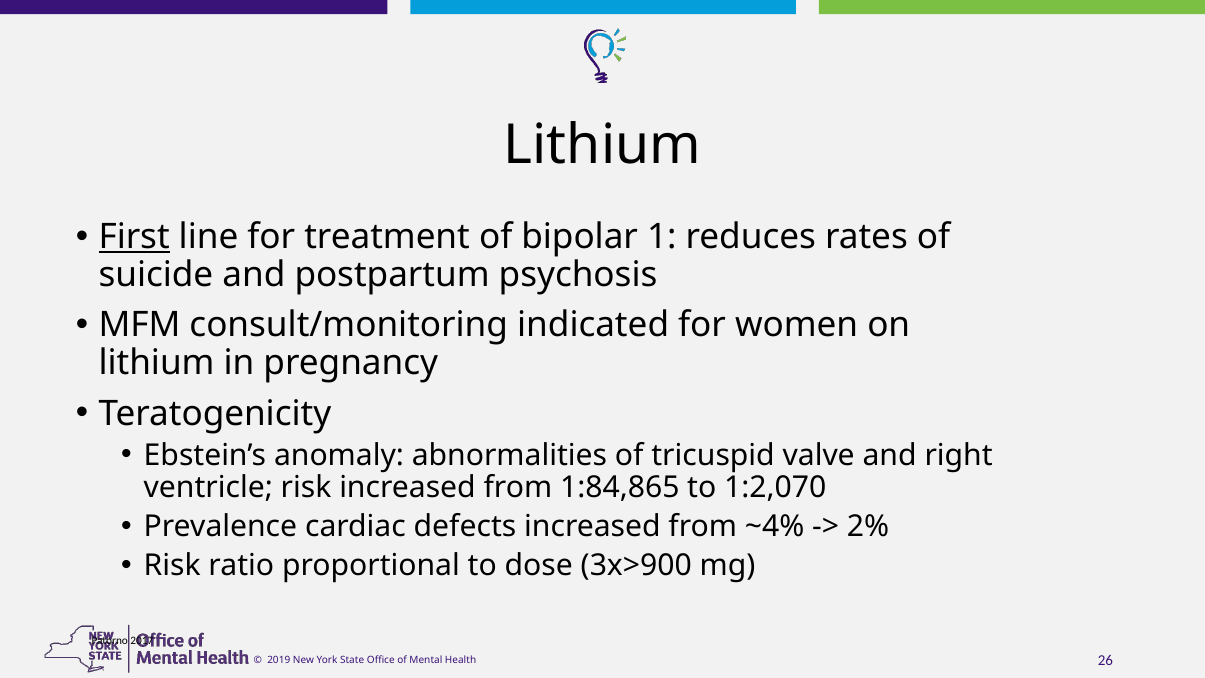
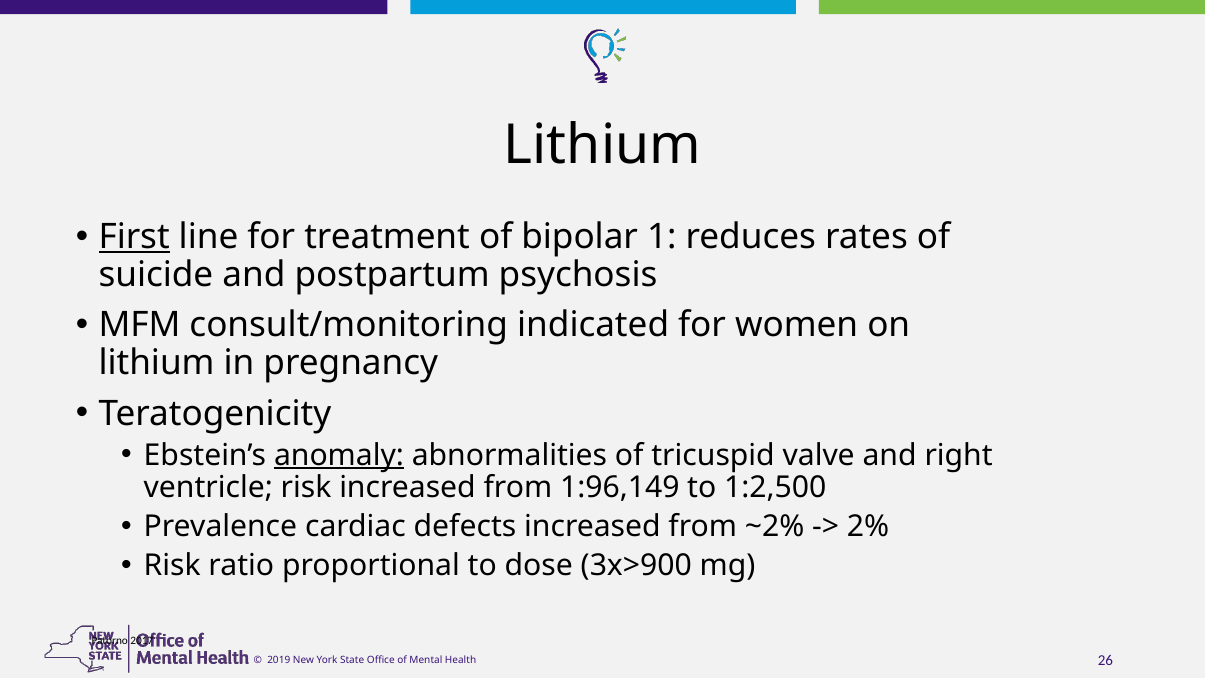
anomaly underline: none -> present
1:84,865: 1:84,865 -> 1:96,149
1:2,070: 1:2,070 -> 1:2,500
~4%: ~4% -> ~2%
